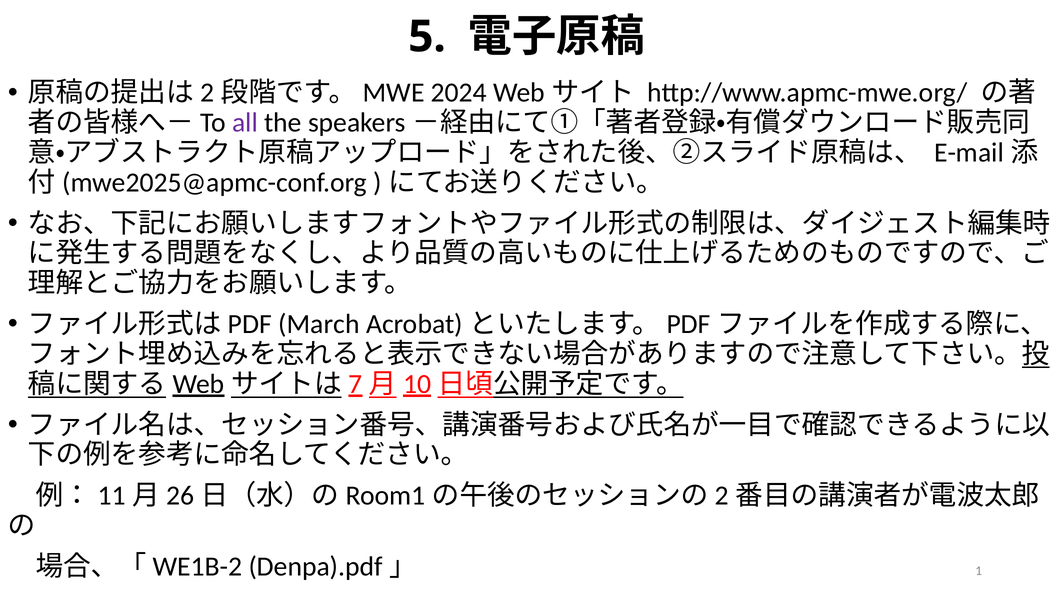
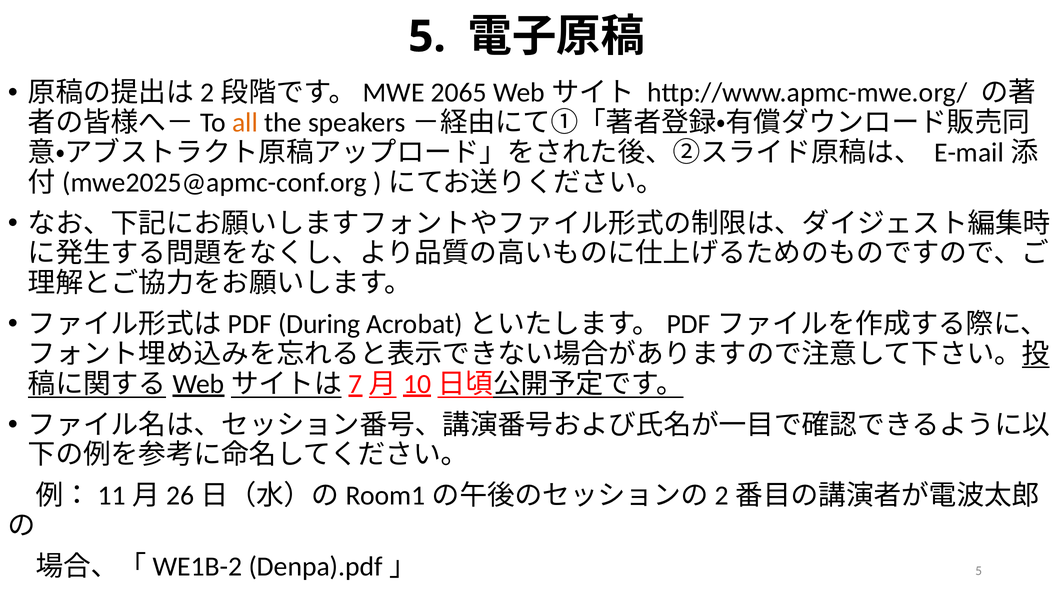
2024: 2024 -> 2065
all colour: purple -> orange
March: March -> During
Denpa).pdf」 1: 1 -> 5
